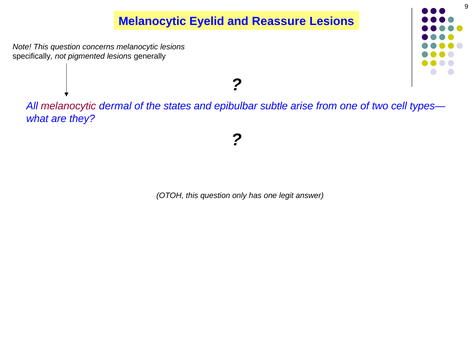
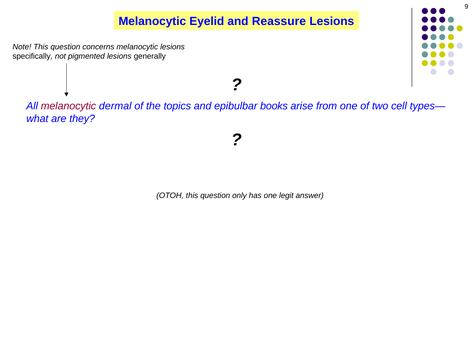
states: states -> topics
subtle: subtle -> books
